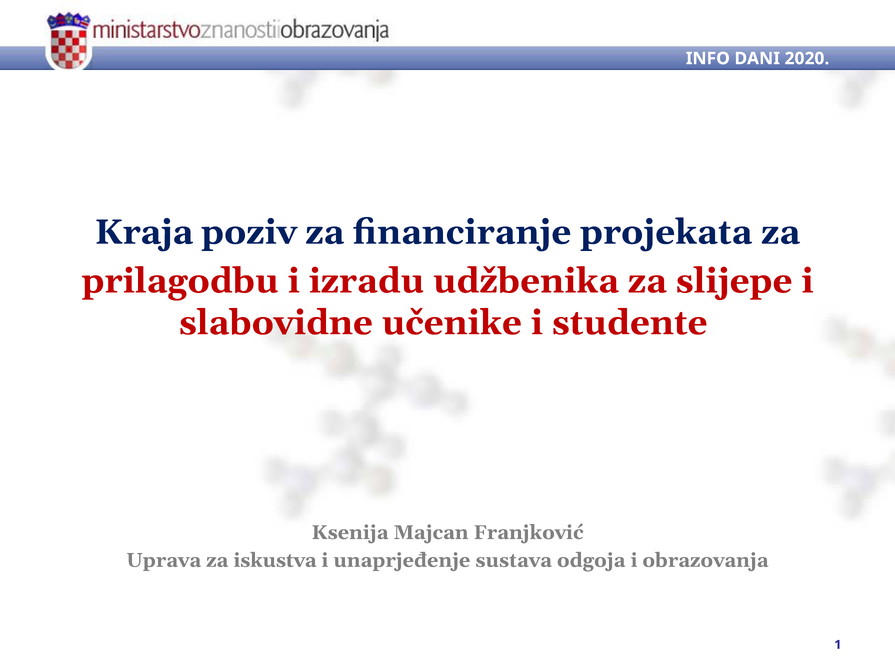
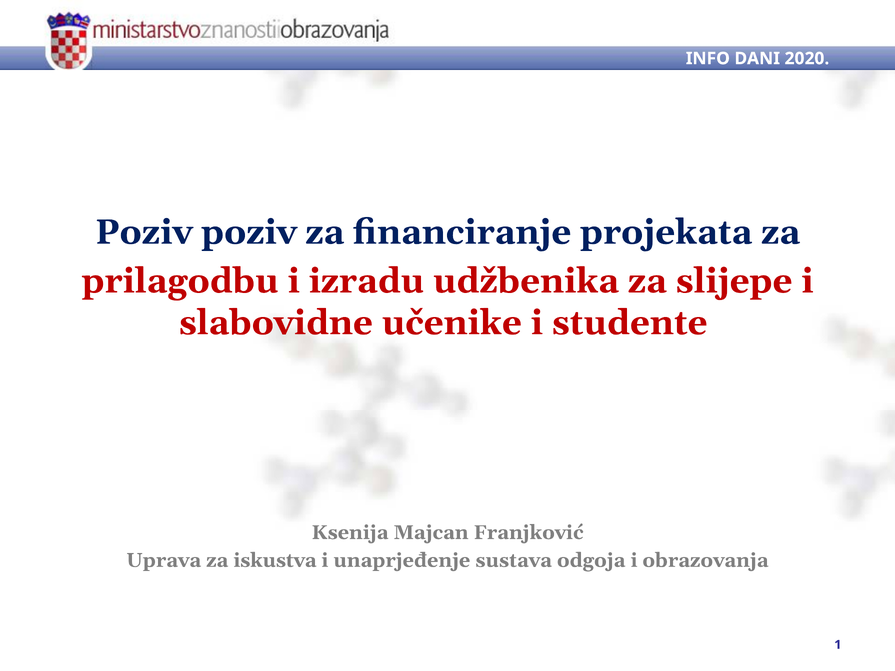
Kraja at (144, 232): Kraja -> Poziv
